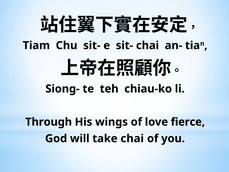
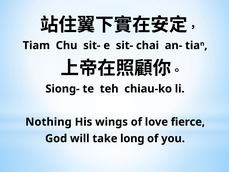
Through: Through -> Nothing
take chai: chai -> long
